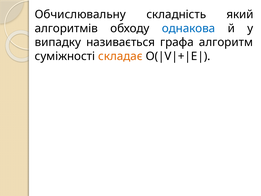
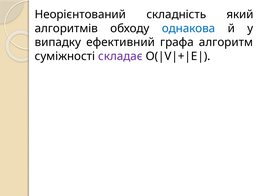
Обчислювальну: Обчислювальну -> Неорієнтований
називається: називається -> ефективний
складає colour: orange -> purple
